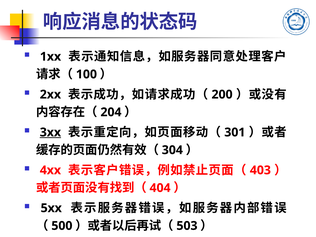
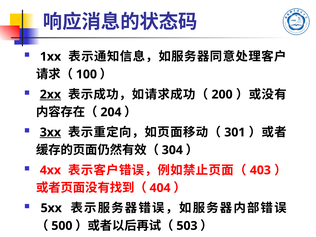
2xx underline: none -> present
